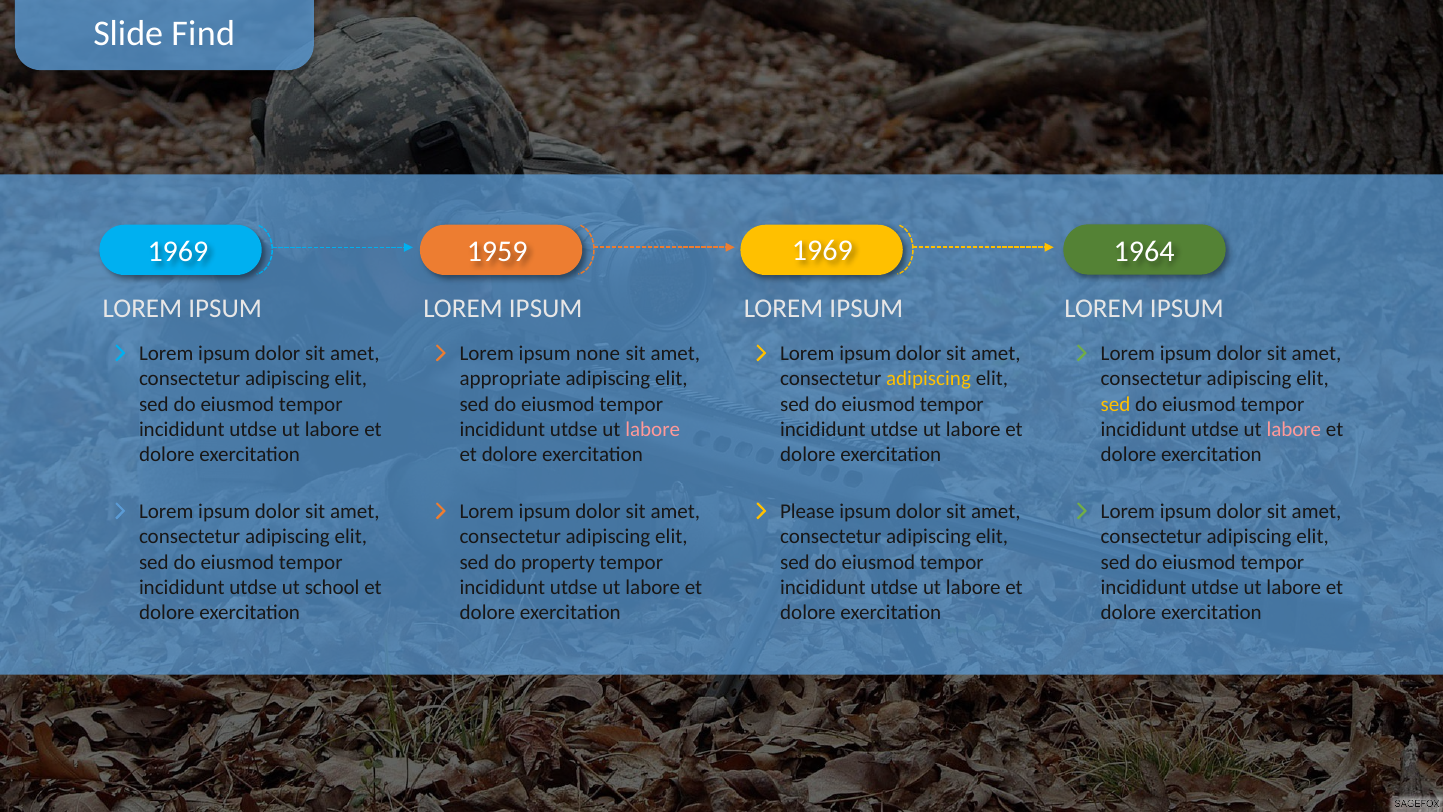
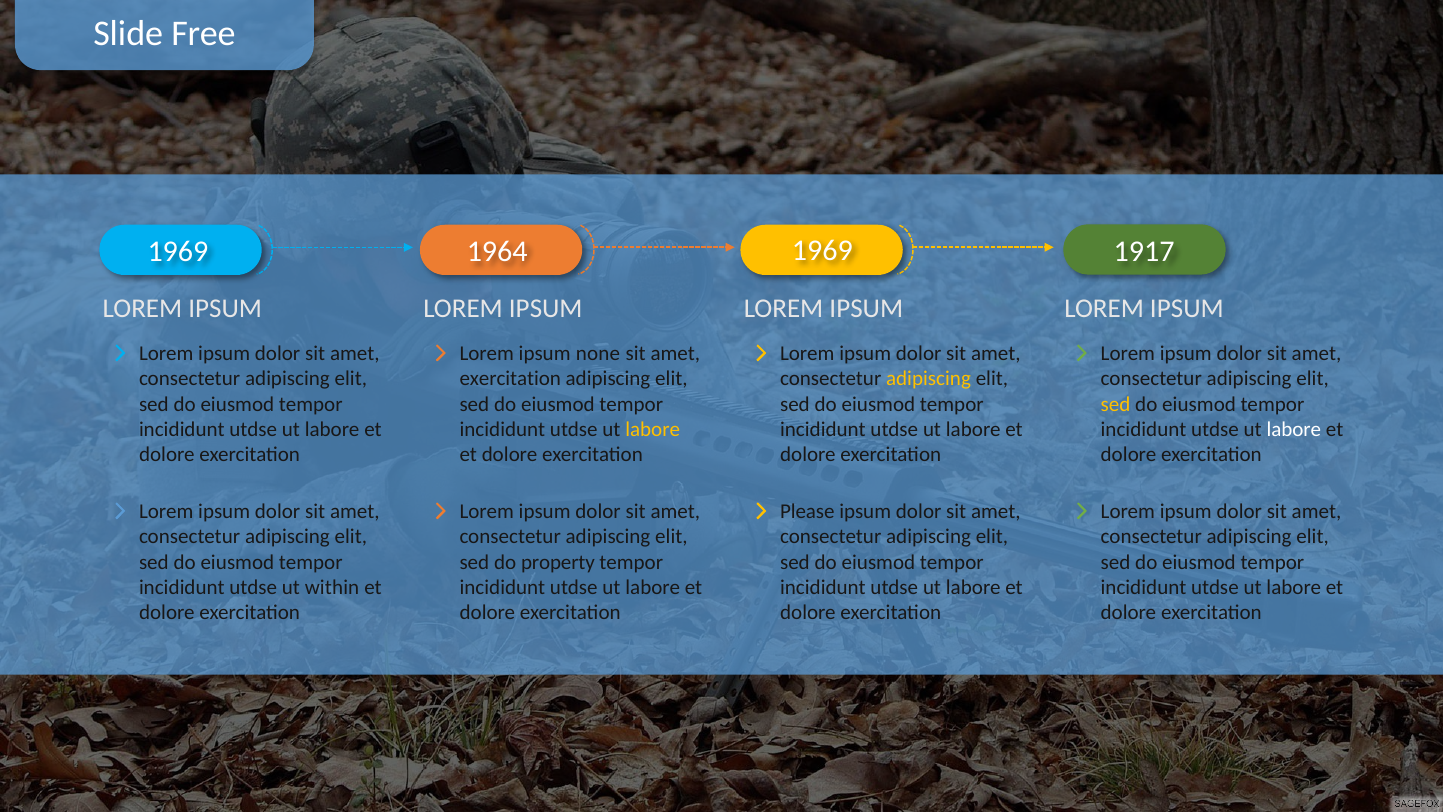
Find: Find -> Free
1959: 1959 -> 1964
1964: 1964 -> 1917
appropriate at (510, 379): appropriate -> exercitation
labore at (653, 429) colour: pink -> yellow
labore at (1294, 429) colour: pink -> white
school: school -> within
